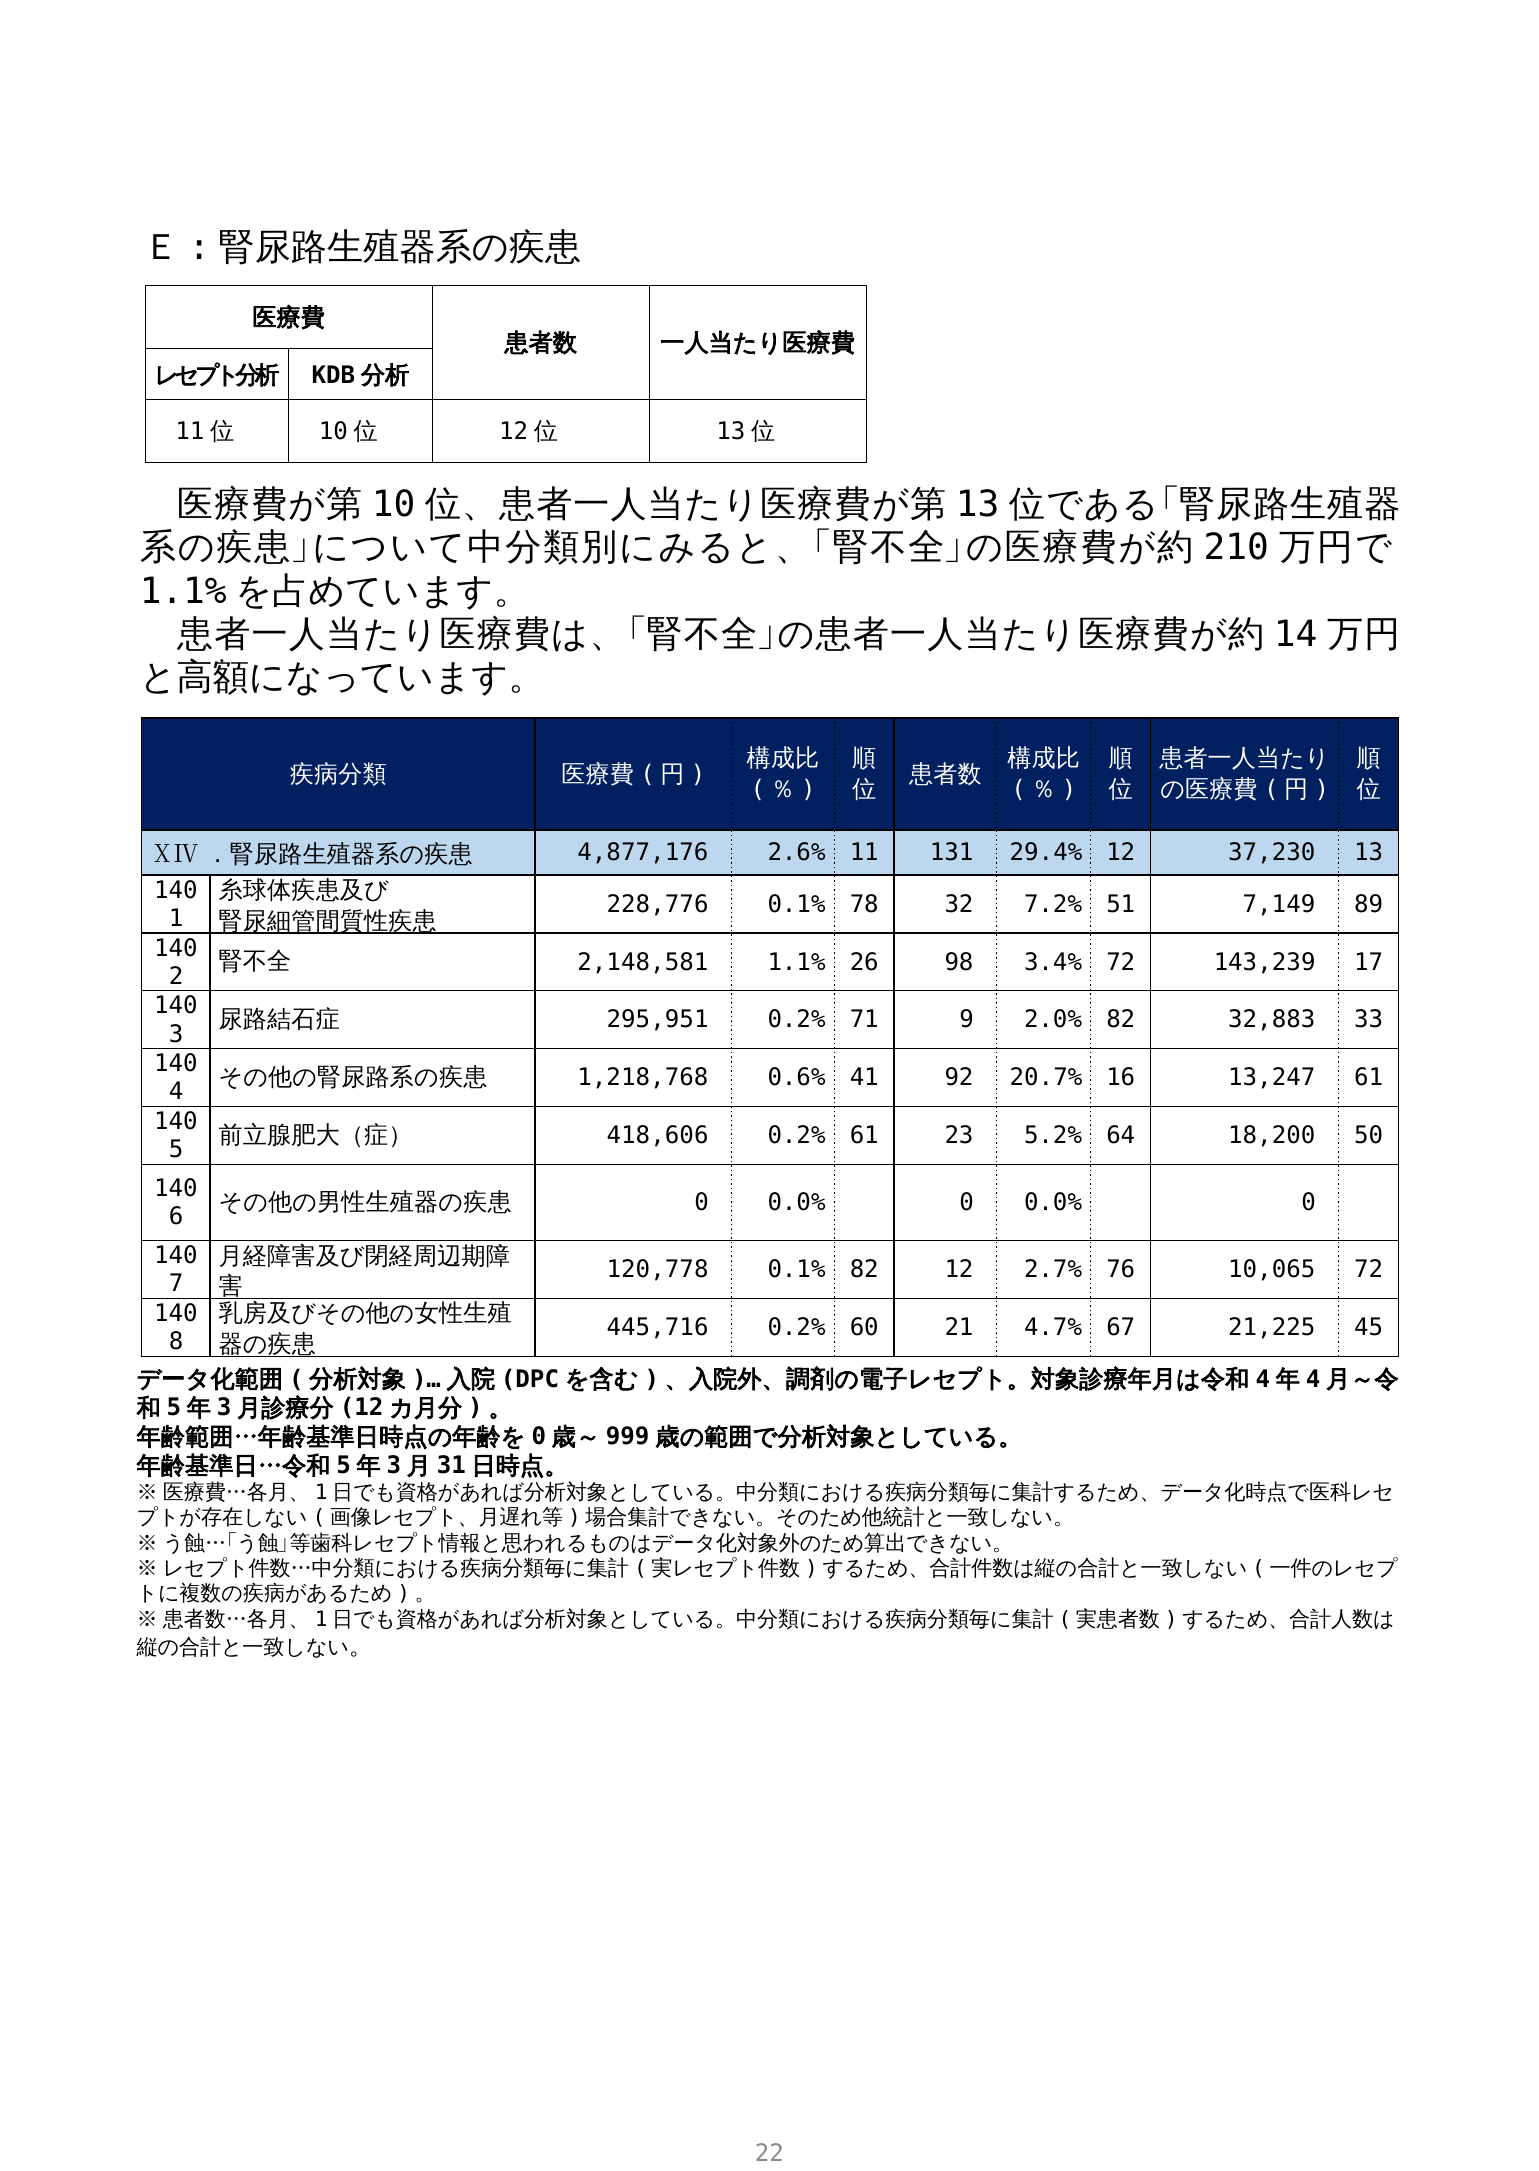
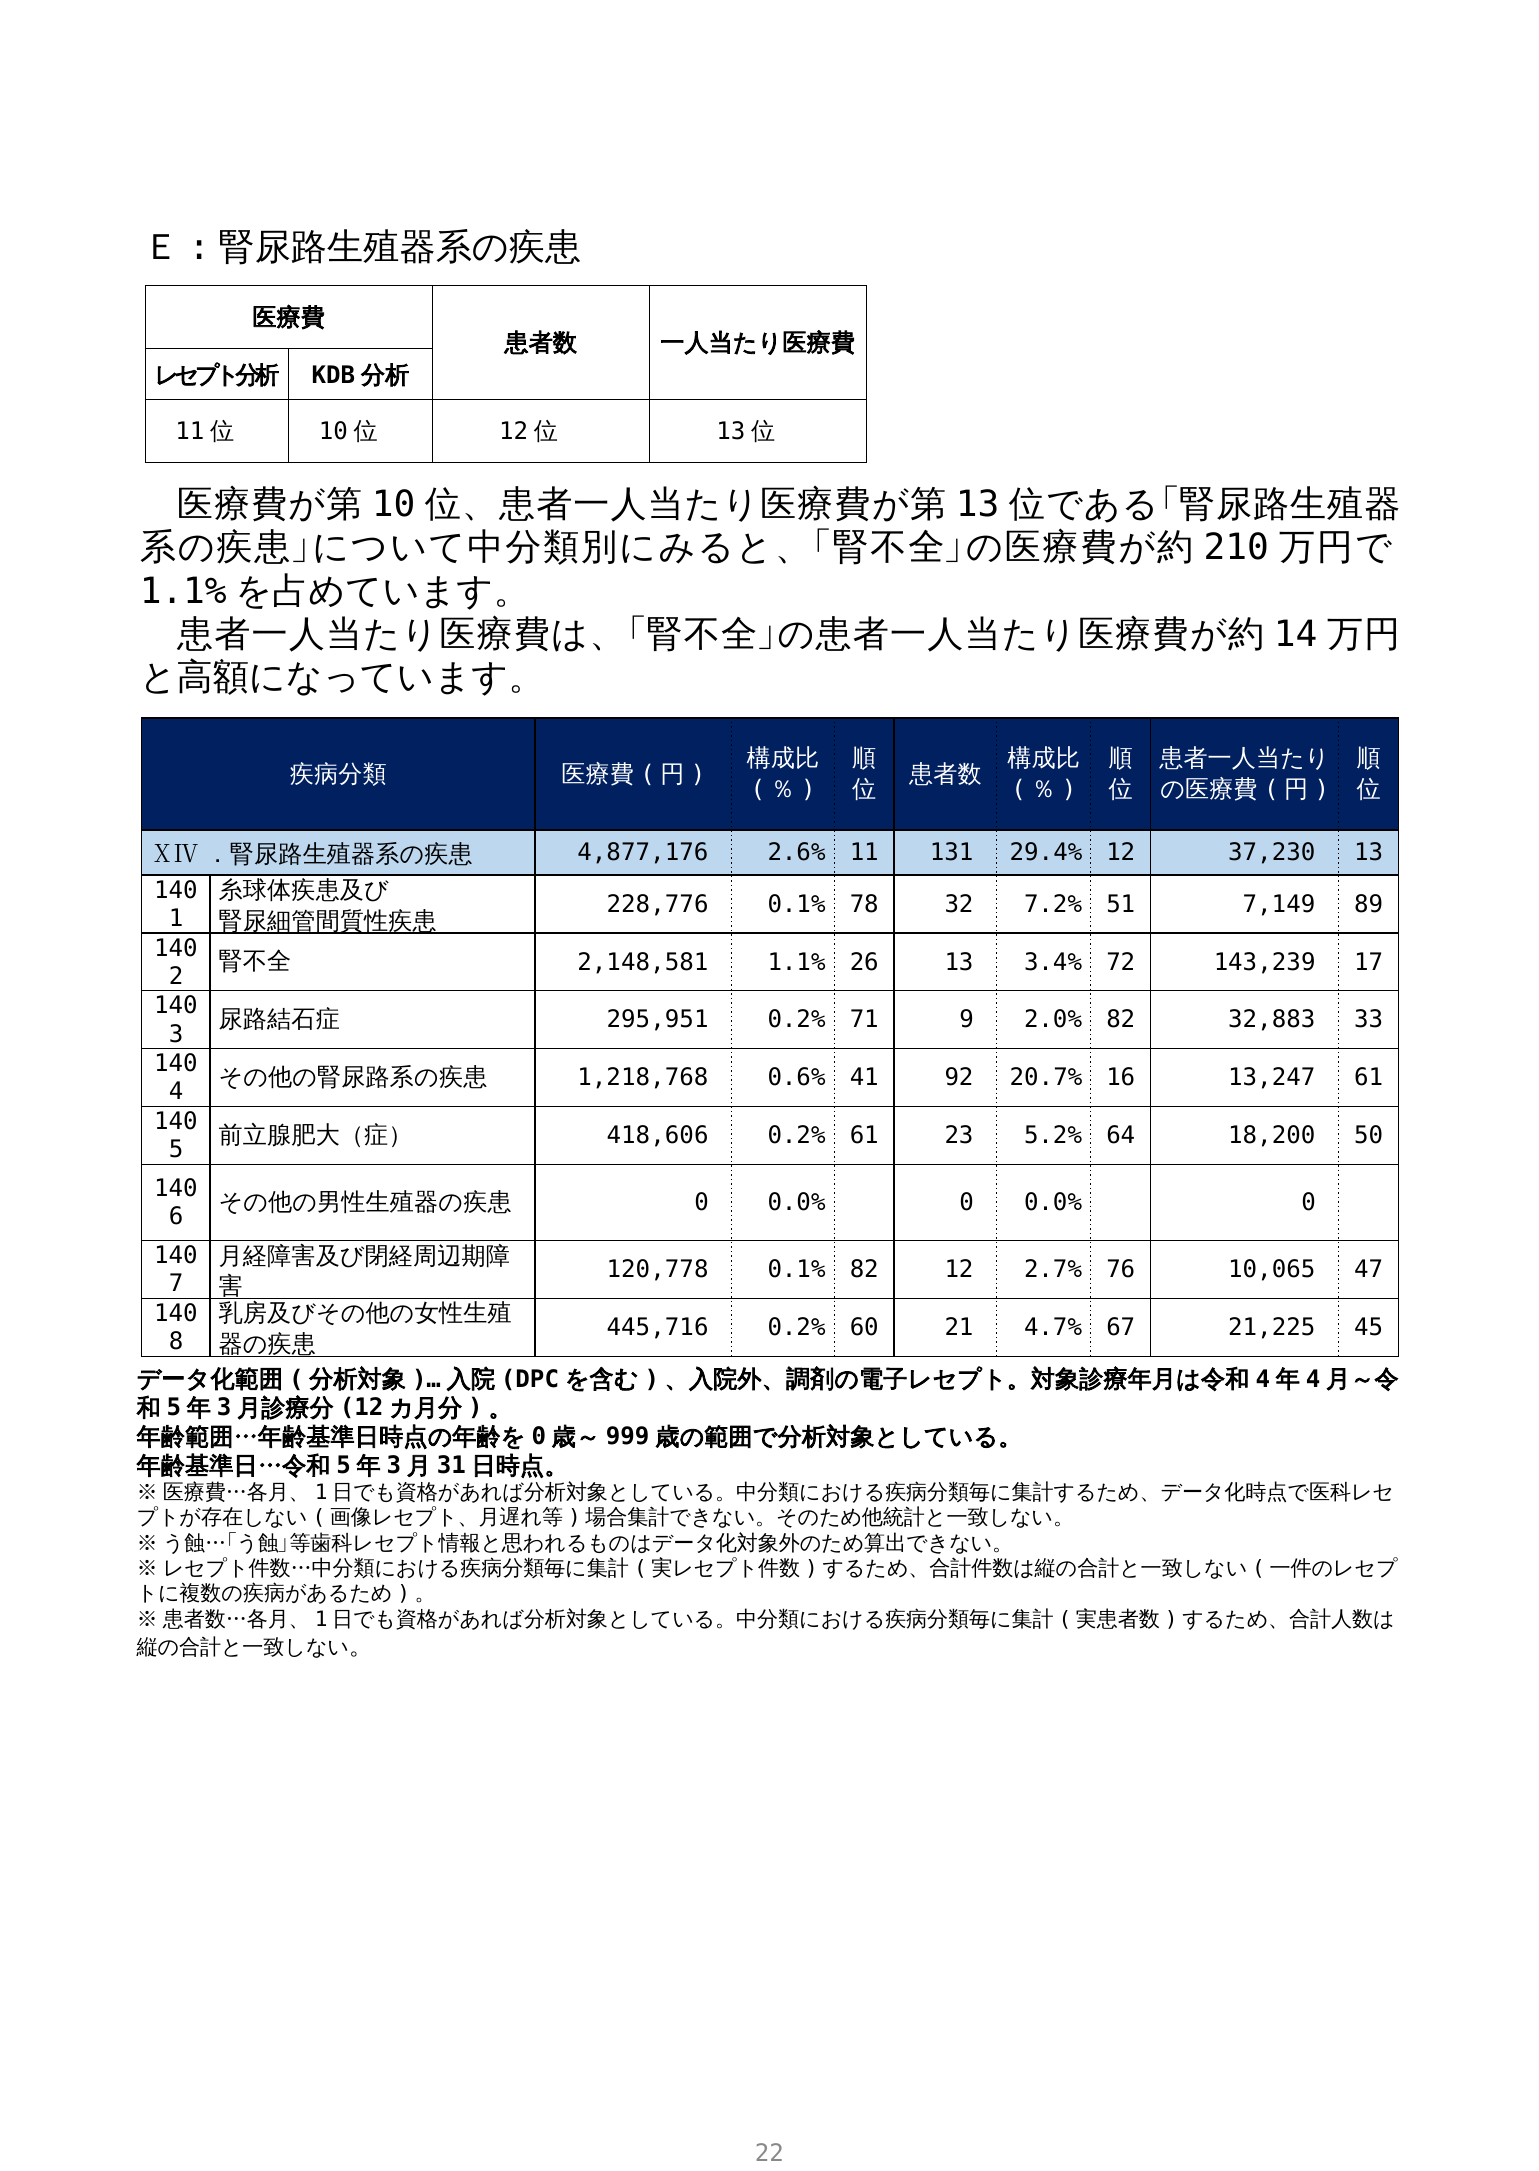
26 98: 98 -> 13
10,065 72: 72 -> 47
